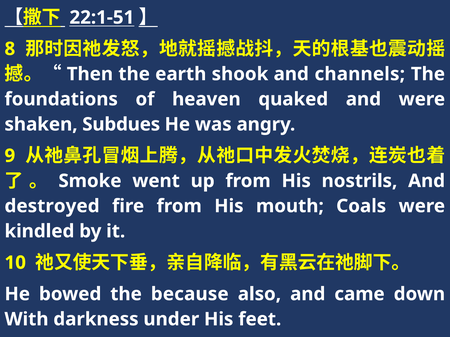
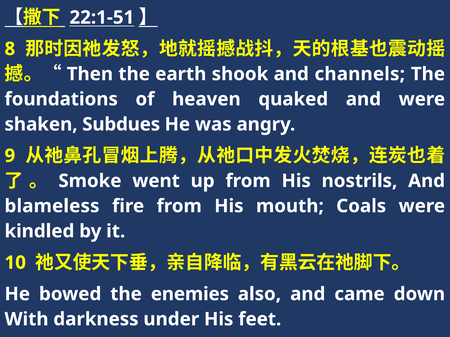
destroyed: destroyed -> blameless
because: because -> enemies
